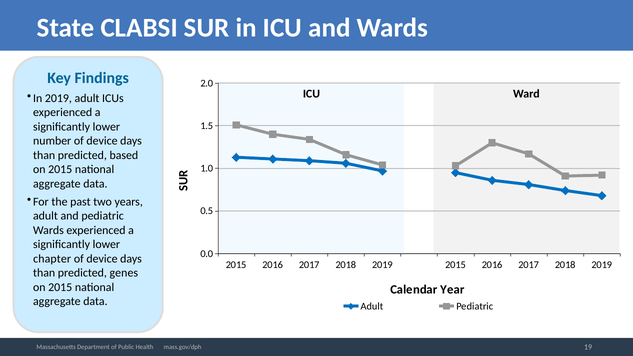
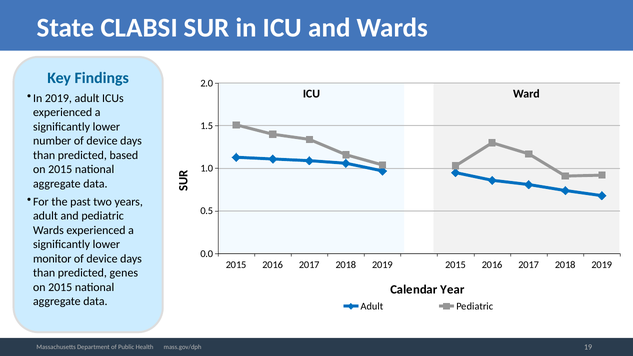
chapter: chapter -> monitor
